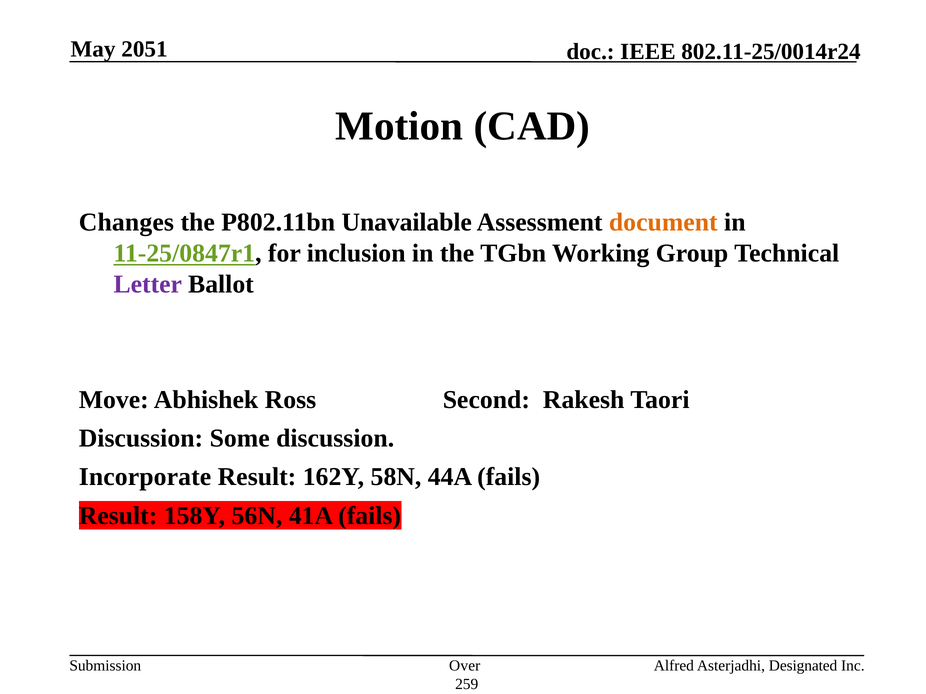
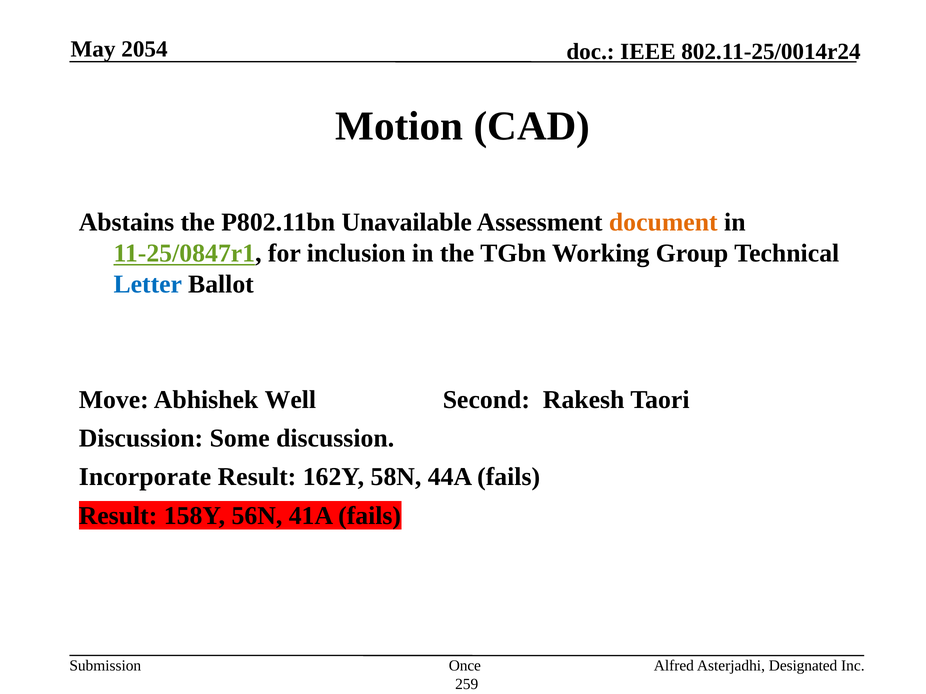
2051: 2051 -> 2054
Changes: Changes -> Abstains
Letter colour: purple -> blue
Ross: Ross -> Well
Over: Over -> Once
